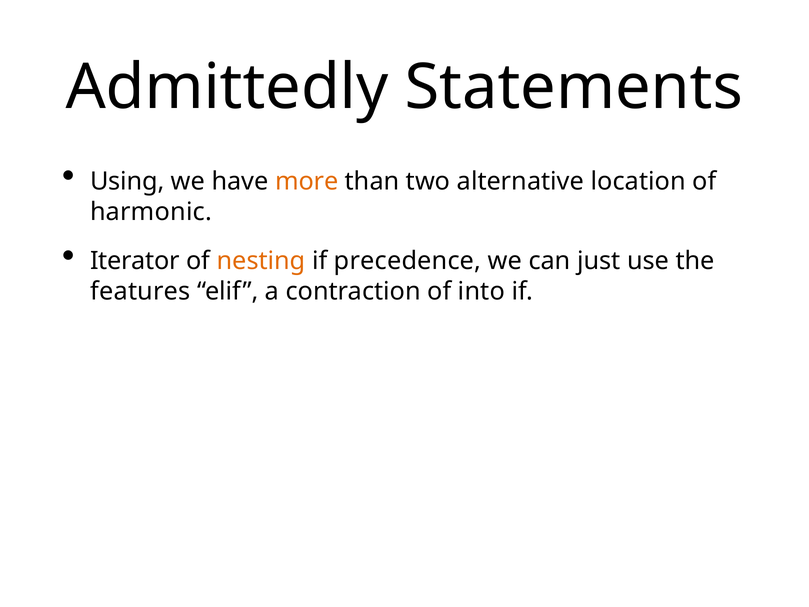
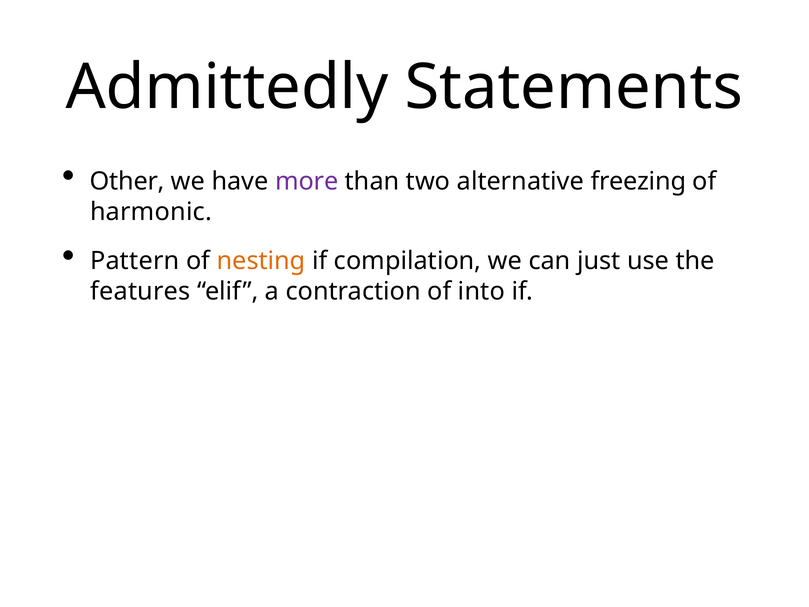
Using: Using -> Other
more colour: orange -> purple
location: location -> freezing
Iterator: Iterator -> Pattern
precedence: precedence -> compilation
